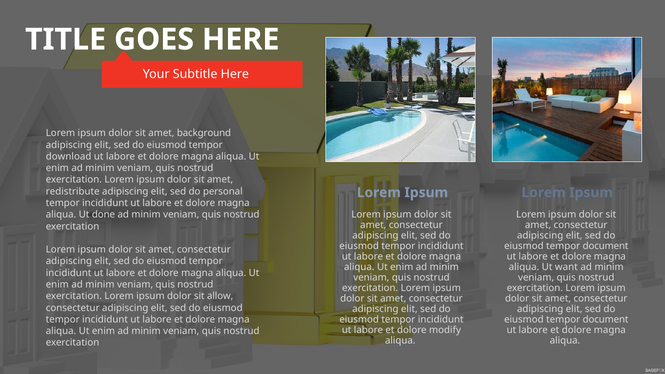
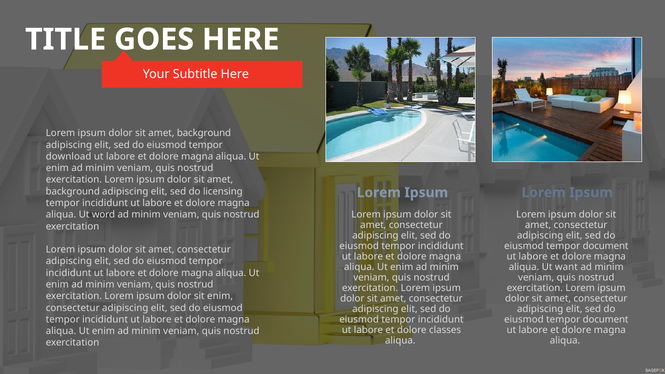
redistribute at (73, 191): redistribute -> background
personal: personal -> licensing
done: done -> word
sit allow: allow -> enim
modify: modify -> classes
